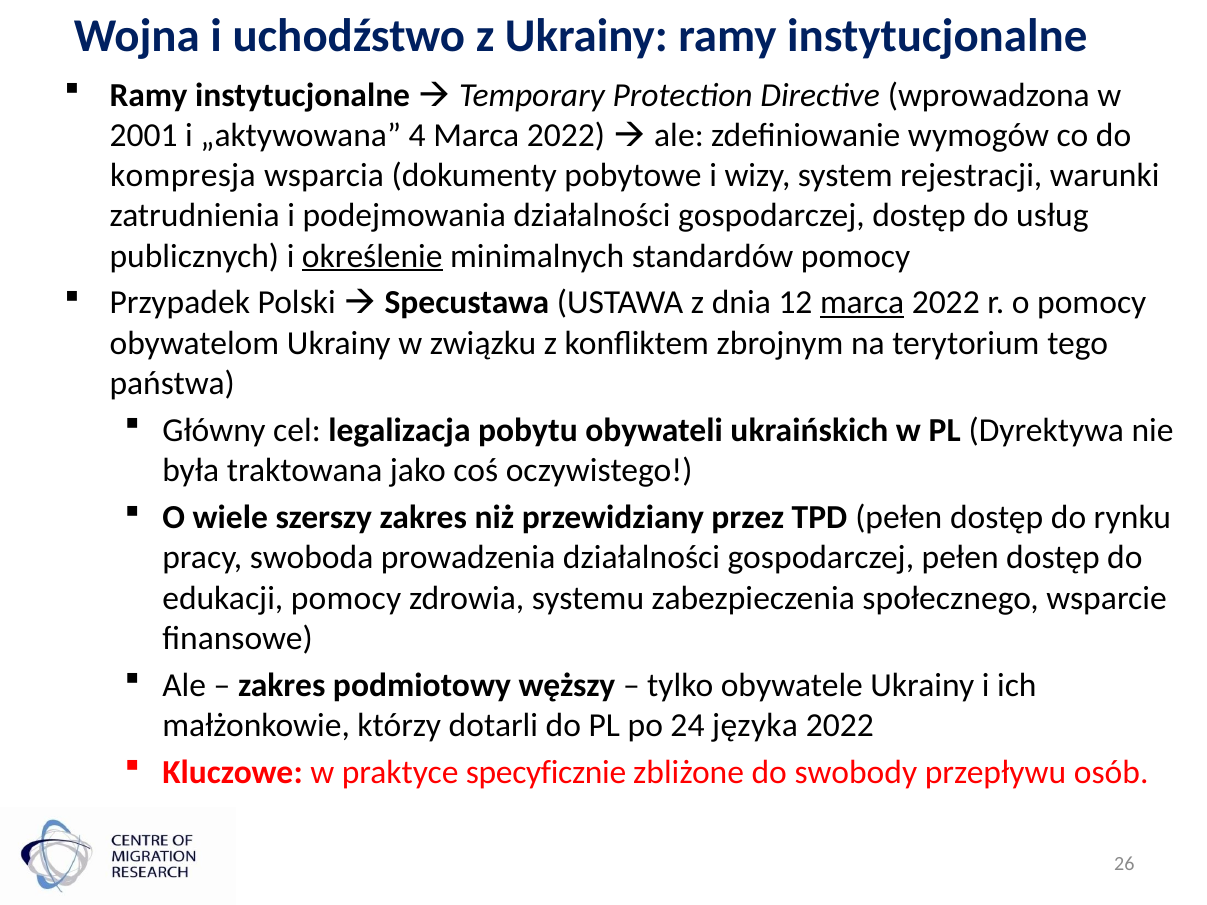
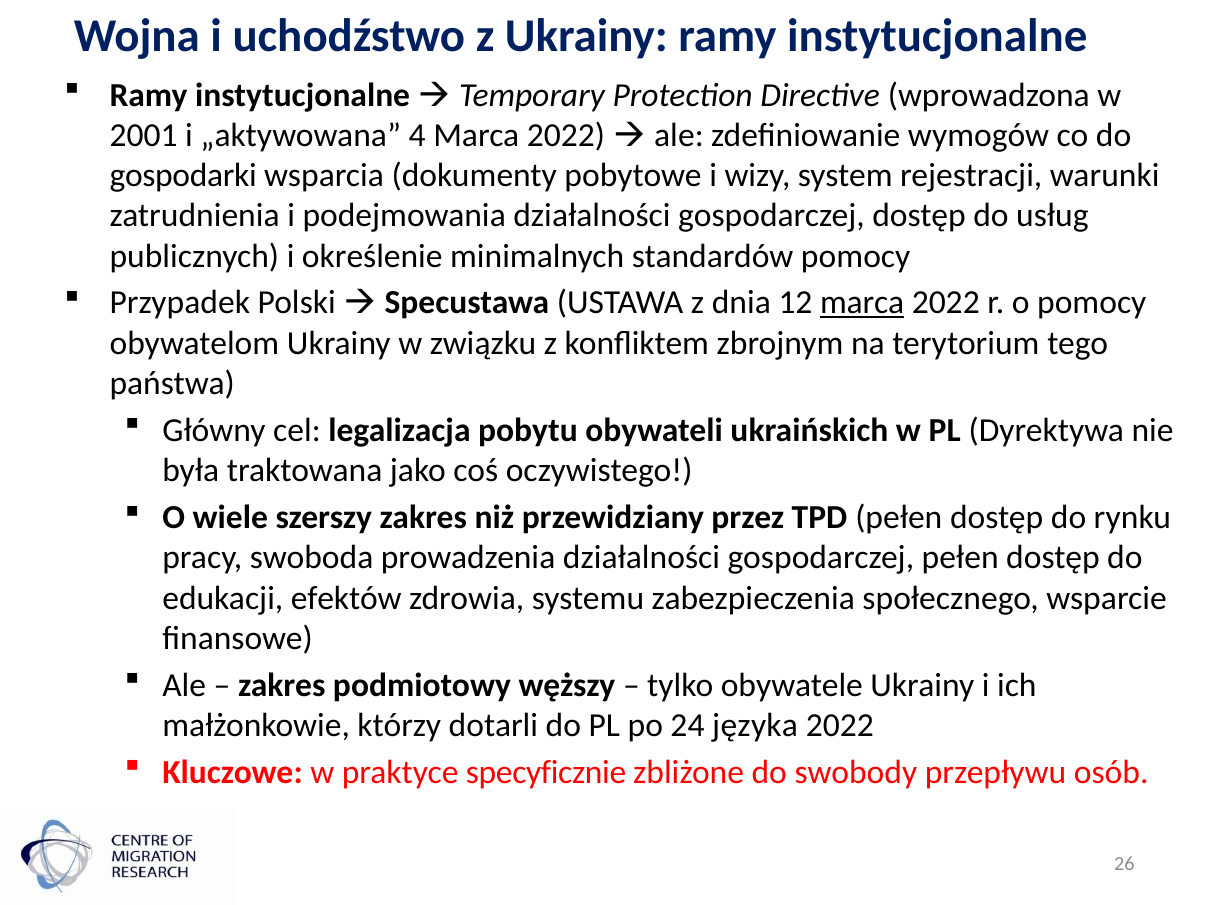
kompresja: kompresja -> gospodarki
określenie underline: present -> none
edukacji pomocy: pomocy -> efektów
